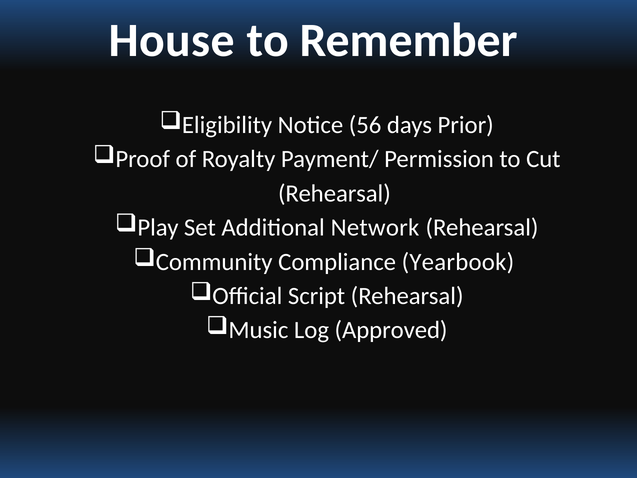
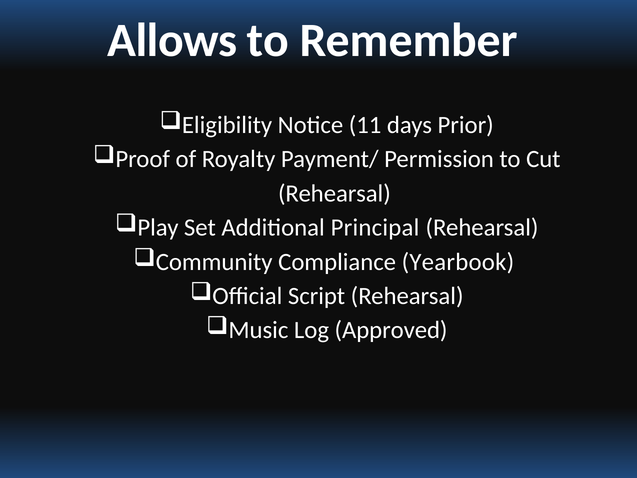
House: House -> Allows
56: 56 -> 11
Network: Network -> Principal
